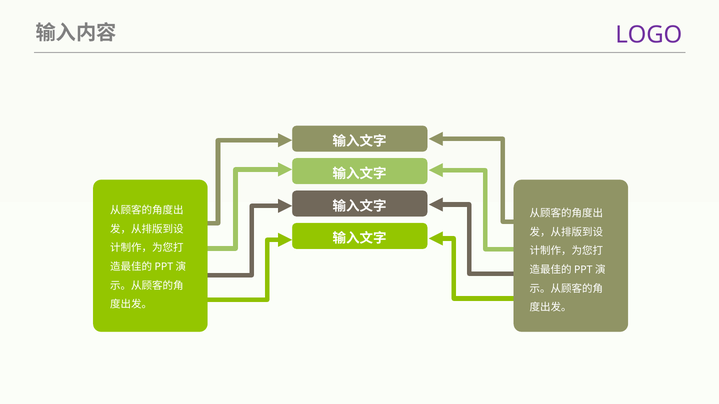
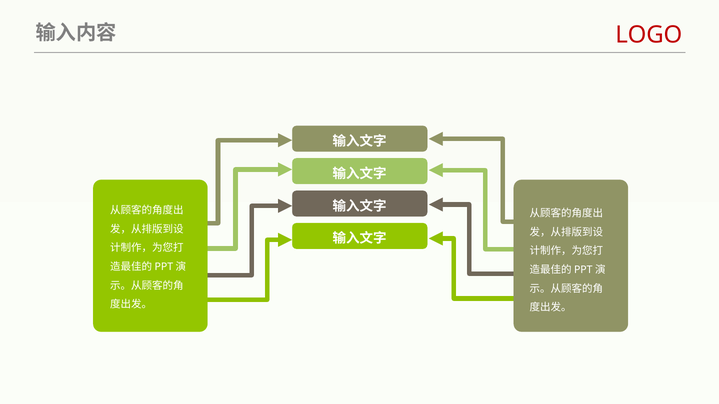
LOGO colour: purple -> red
